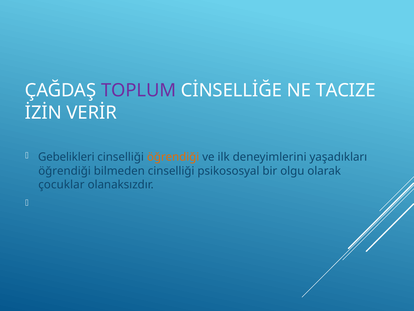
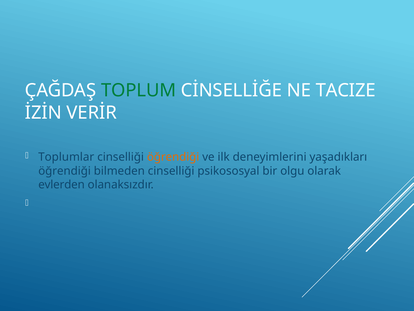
TOPLUM colour: purple -> green
Gebelikleri: Gebelikleri -> Toplumlar
çocuklar: çocuklar -> evlerden
